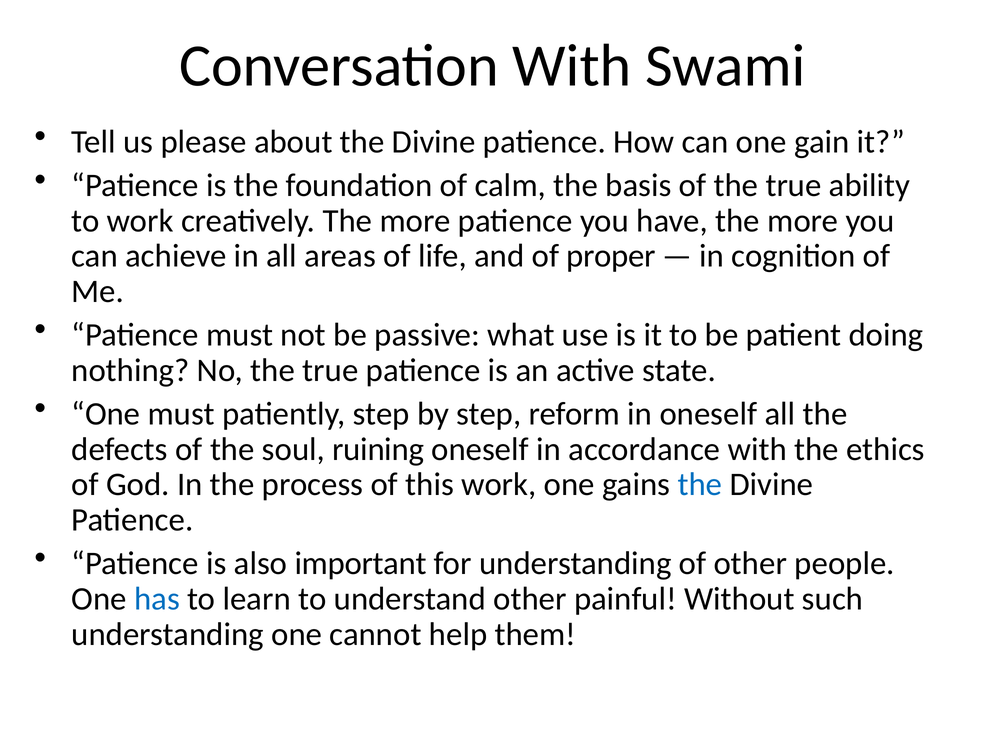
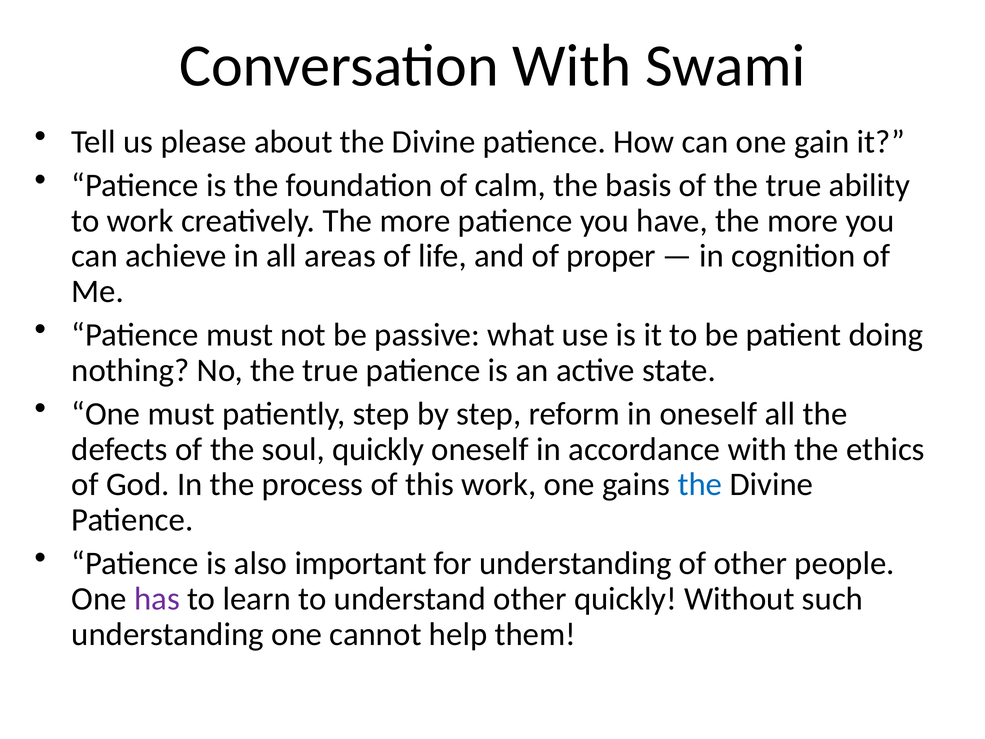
soul ruining: ruining -> quickly
has colour: blue -> purple
other painful: painful -> quickly
